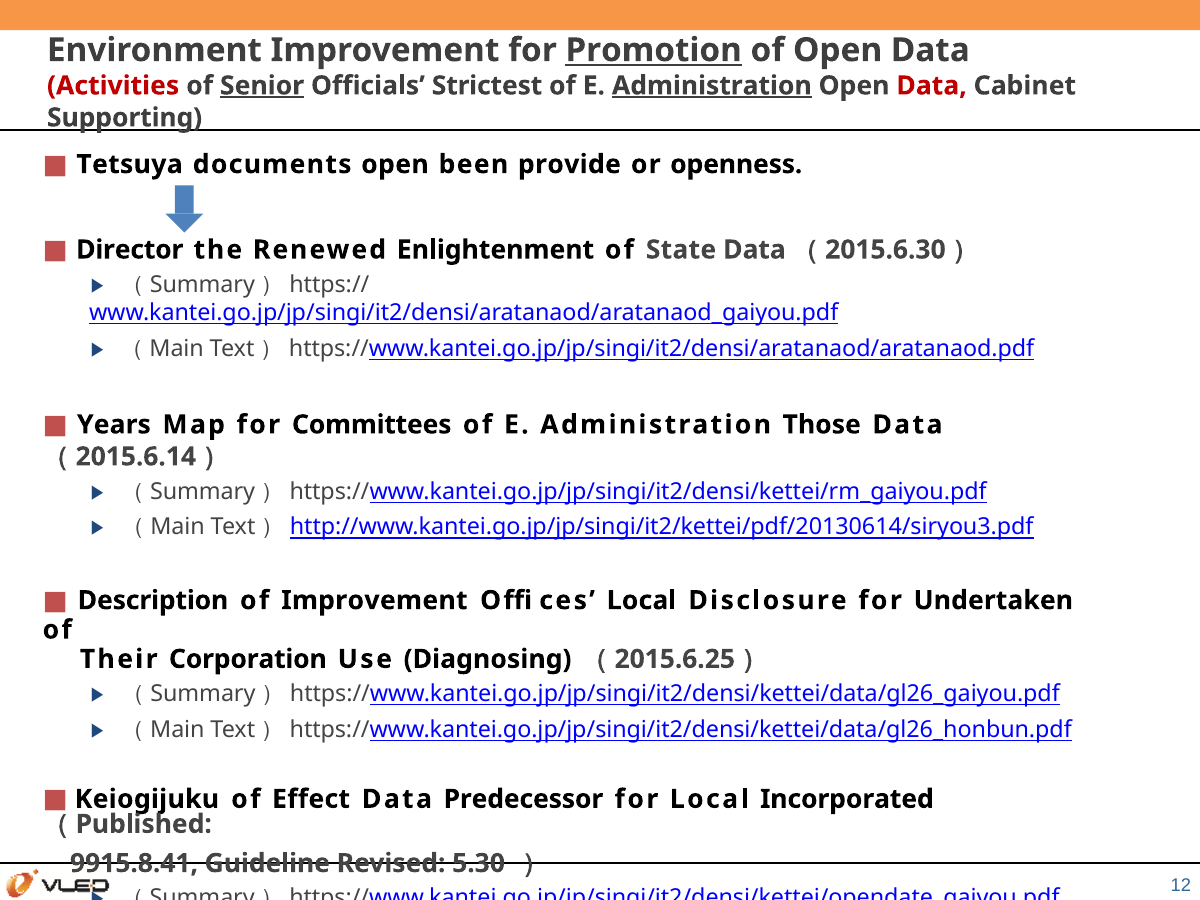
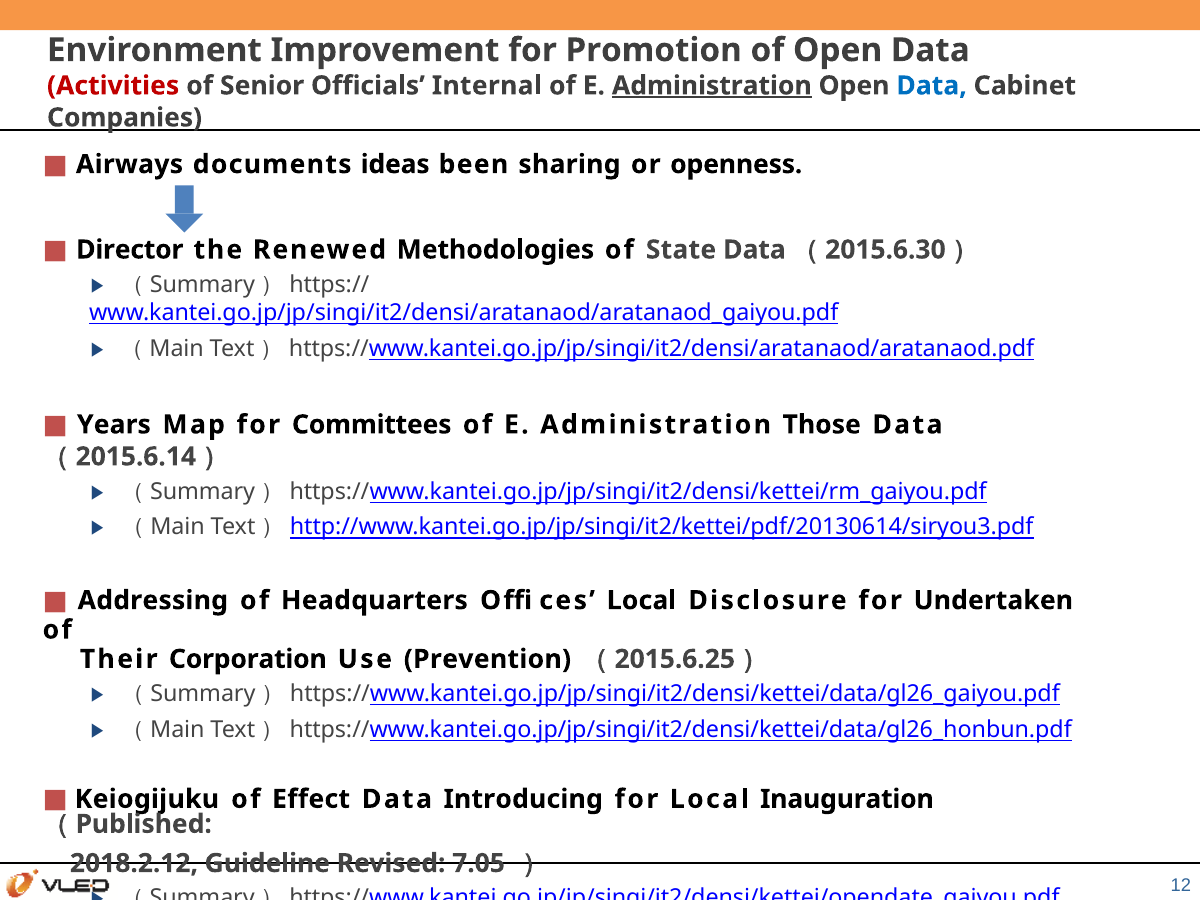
Promotion underline: present -> none
Senior underline: present -> none
Strictest: Strictest -> Internal
Data at (932, 86) colour: red -> blue
Supporting: Supporting -> Companies
Tetsuya: Tetsuya -> Airways
documents open: open -> ideas
provide: provide -> sharing
Enlightenment: Enlightenment -> Methodologies
Description: Description -> Addressing
of Improvement: Improvement -> Headquarters
Diagnosing: Diagnosing -> Prevention
Predecessor: Predecessor -> Introducing
Incorporated: Incorporated -> Inauguration
9915.8.41: 9915.8.41 -> 2018.2.12
5.30: 5.30 -> 7.05
